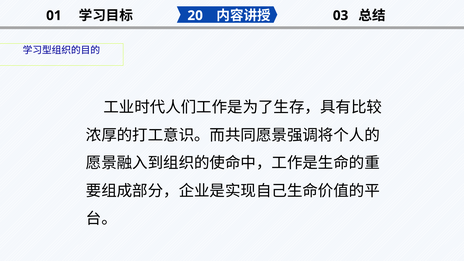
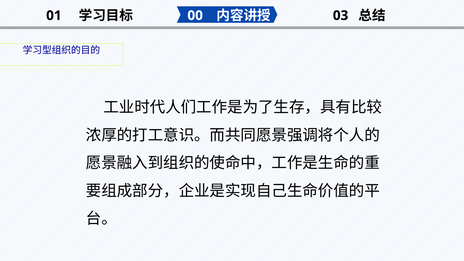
20: 20 -> 00
